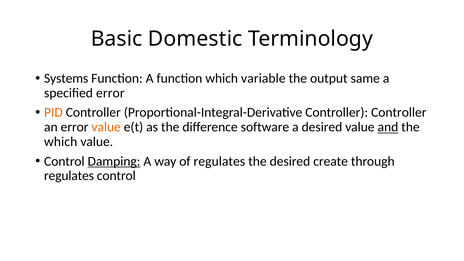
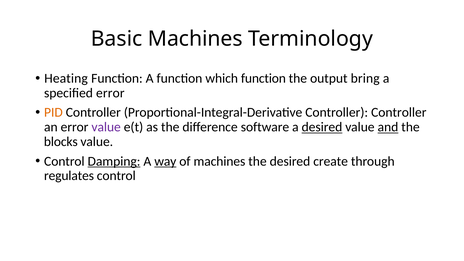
Basic Domestic: Domestic -> Machines
Systems: Systems -> Heating
which variable: variable -> function
same: same -> bring
value at (106, 127) colour: orange -> purple
desired at (322, 127) underline: none -> present
which at (61, 142): which -> blocks
way underline: none -> present
of regulates: regulates -> machines
